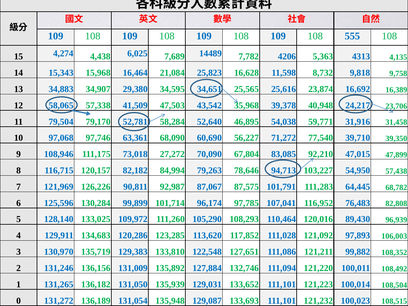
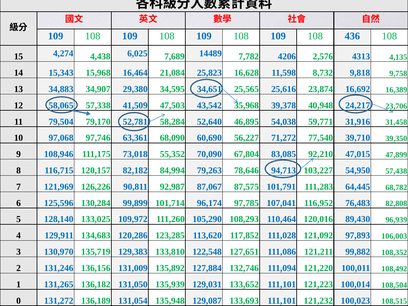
555: 555 -> 436
5,363: 5,363 -> 2,576
27,272: 27,272 -> 55,352
